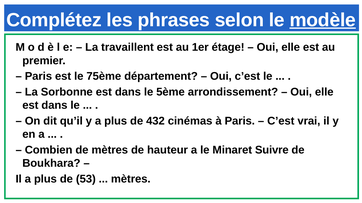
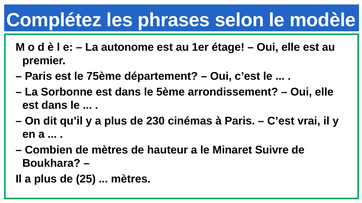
modèle underline: present -> none
travaillent: travaillent -> autonome
432: 432 -> 230
53: 53 -> 25
